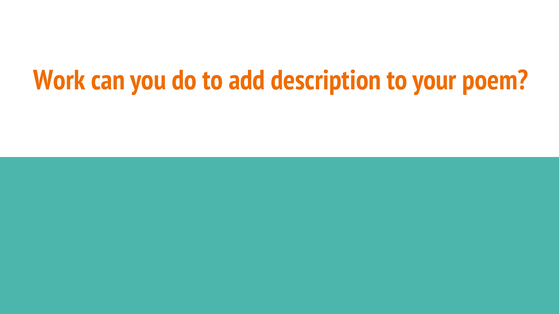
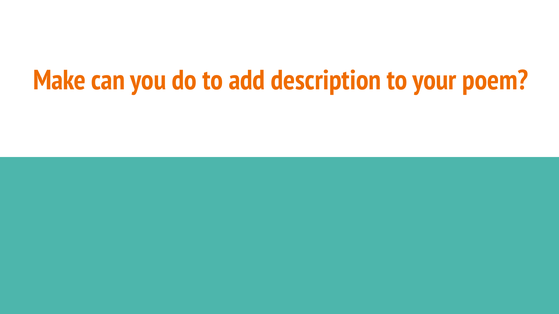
Work: Work -> Make
